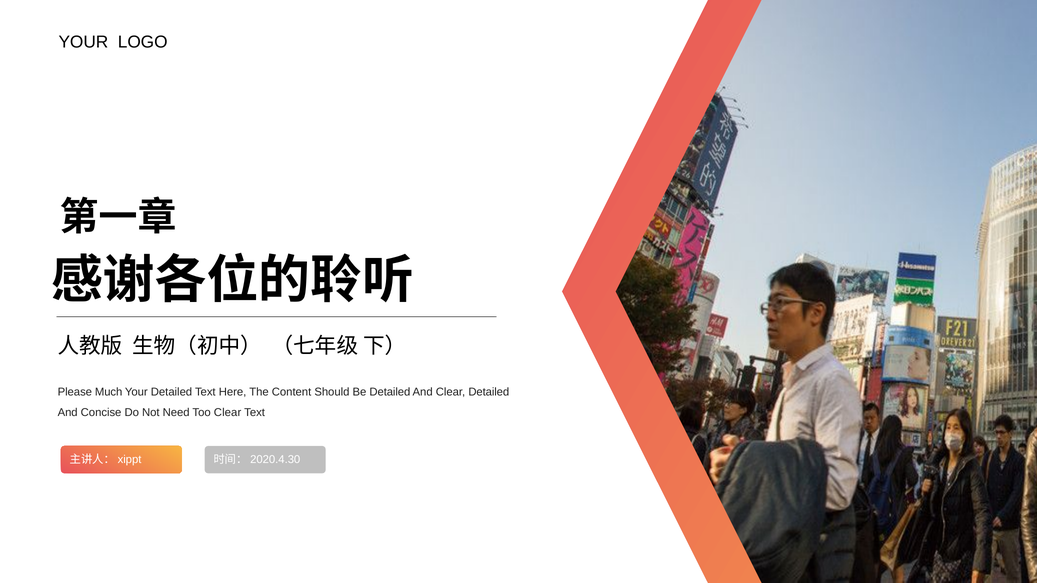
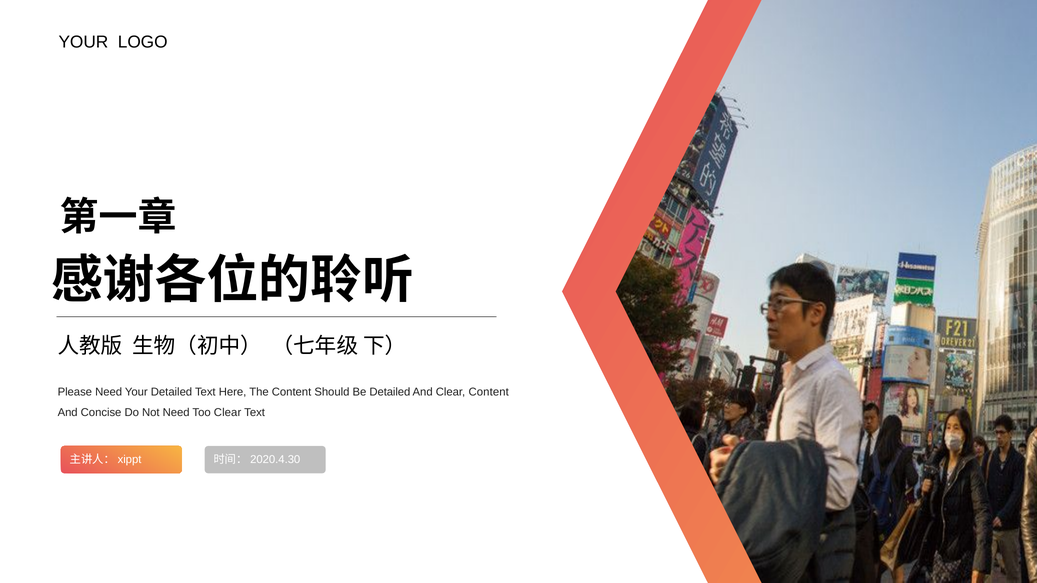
Please Much: Much -> Need
Clear Detailed: Detailed -> Content
